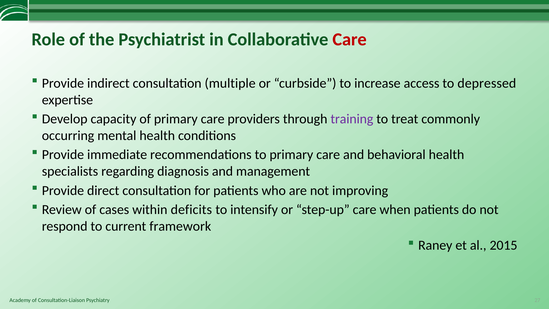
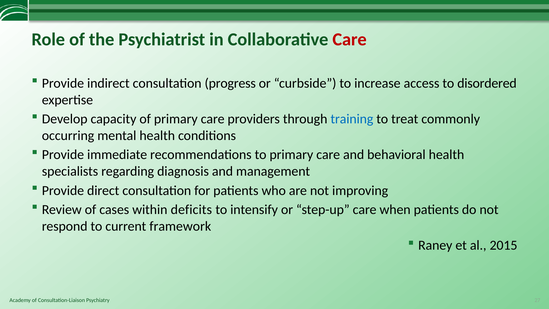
multiple: multiple -> progress
depressed: depressed -> disordered
training colour: purple -> blue
